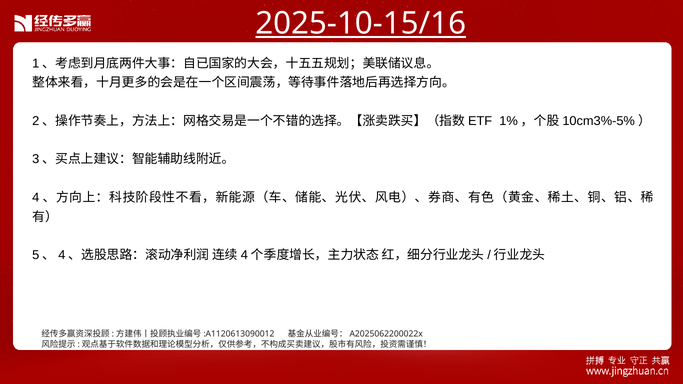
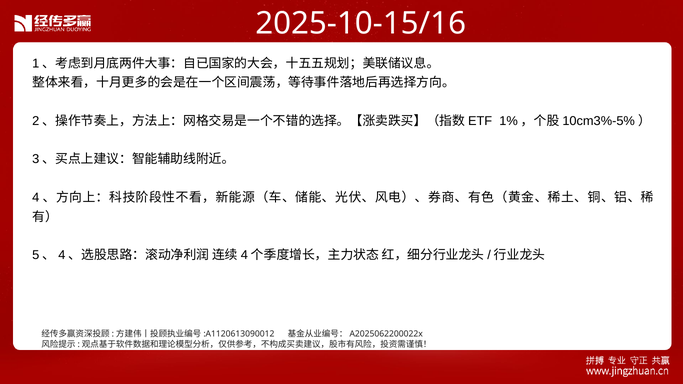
2025-10-15/16 underline: present -> none
